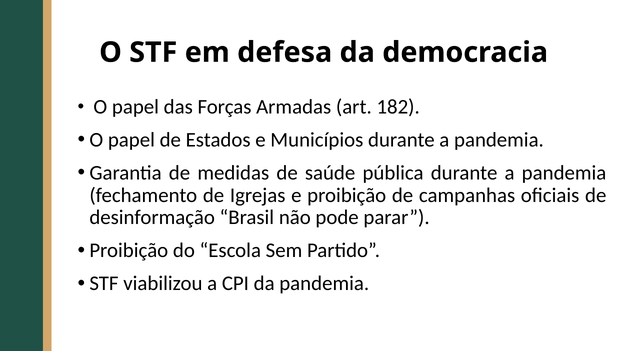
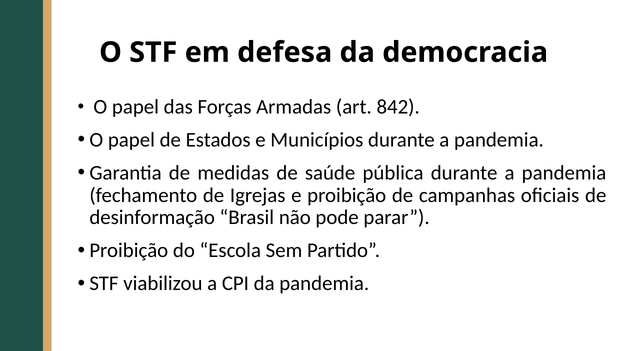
182: 182 -> 842
